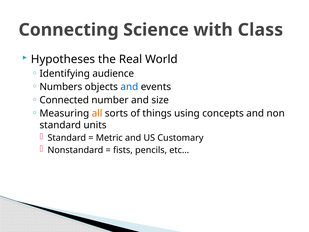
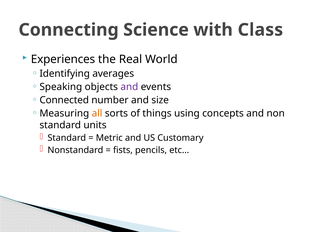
Hypotheses: Hypotheses -> Experiences
audience: audience -> averages
Numbers: Numbers -> Speaking
and at (129, 87) colour: blue -> purple
